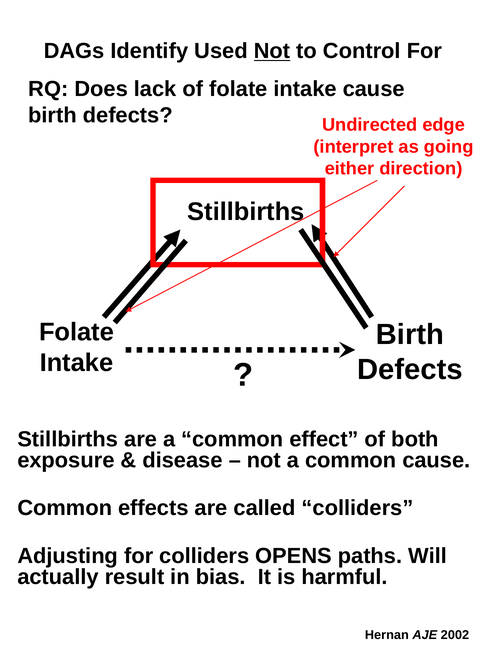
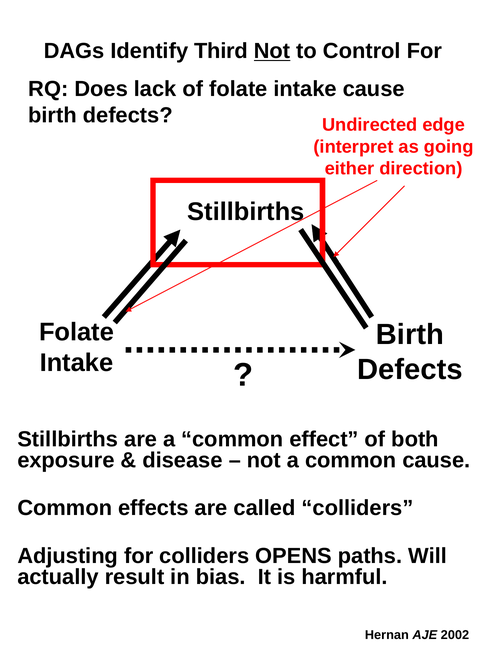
Used: Used -> Third
